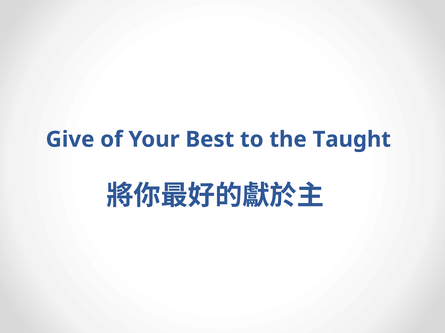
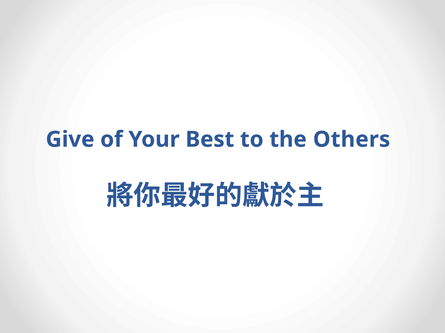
Taught: Taught -> Others
